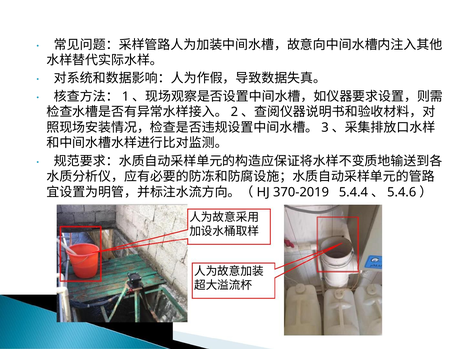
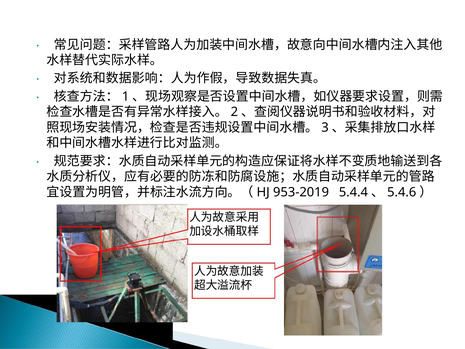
370-2019: 370-2019 -> 953-2019
